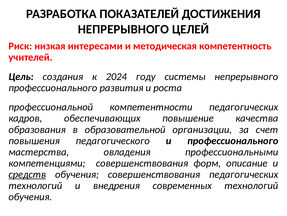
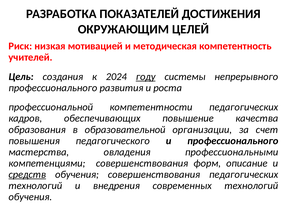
НЕПРЕРЫВНОГО at (123, 29): НЕПРЕРЫВНОГО -> ОКРУЖАЮЩИМ
интересами: интересами -> мотивацией
году underline: none -> present
